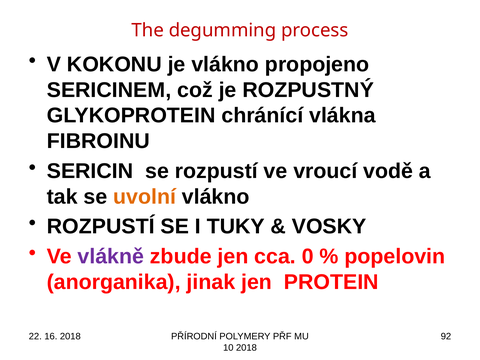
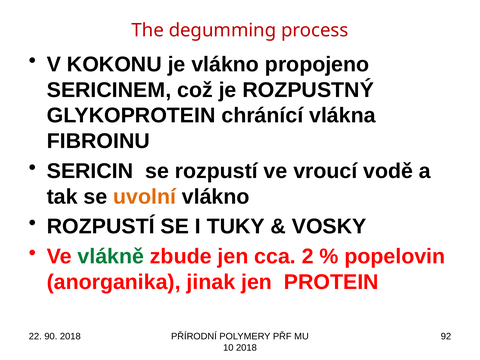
vlákně colour: purple -> green
0: 0 -> 2
16: 16 -> 90
